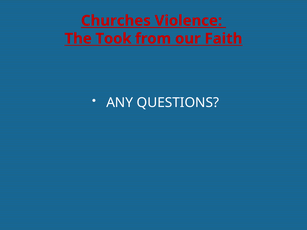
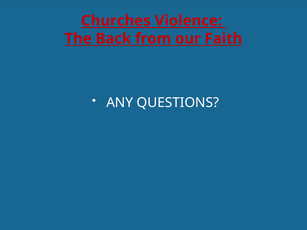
Took: Took -> Back
